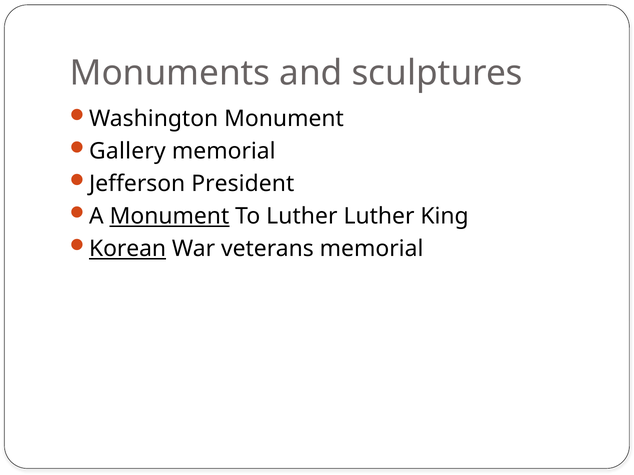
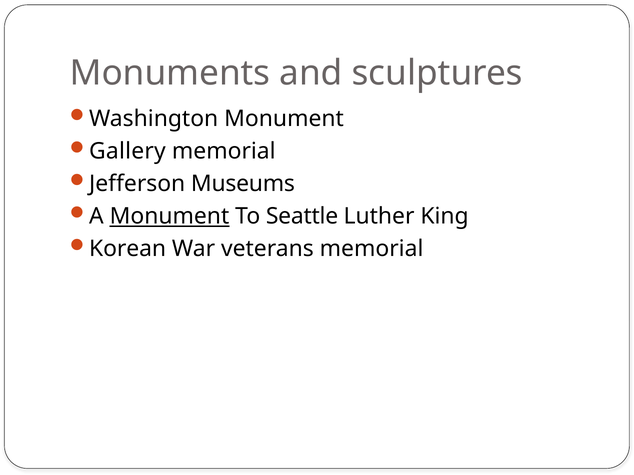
President: President -> Museums
To Luther: Luther -> Seattle
Korean underline: present -> none
